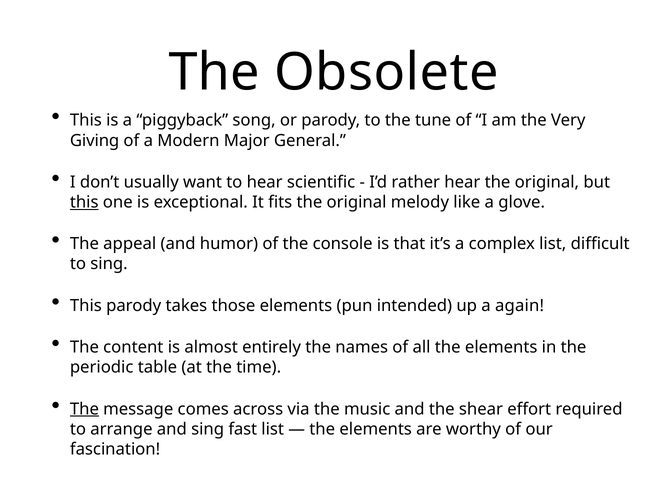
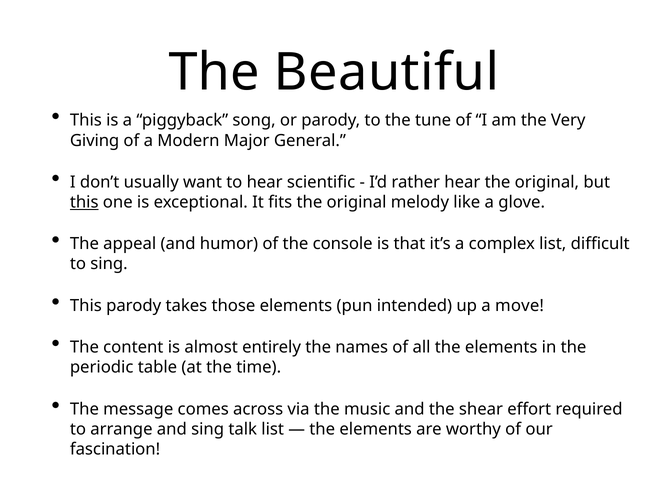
Obsolete: Obsolete -> Beautiful
again: again -> move
The at (84, 409) underline: present -> none
fast: fast -> talk
